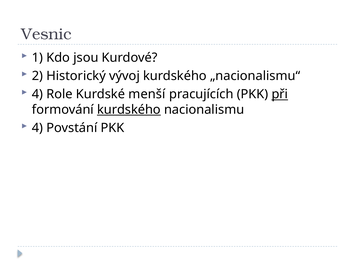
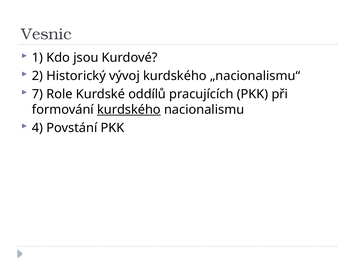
4 at (37, 94): 4 -> 7
menší: menší -> oddílů
při underline: present -> none
